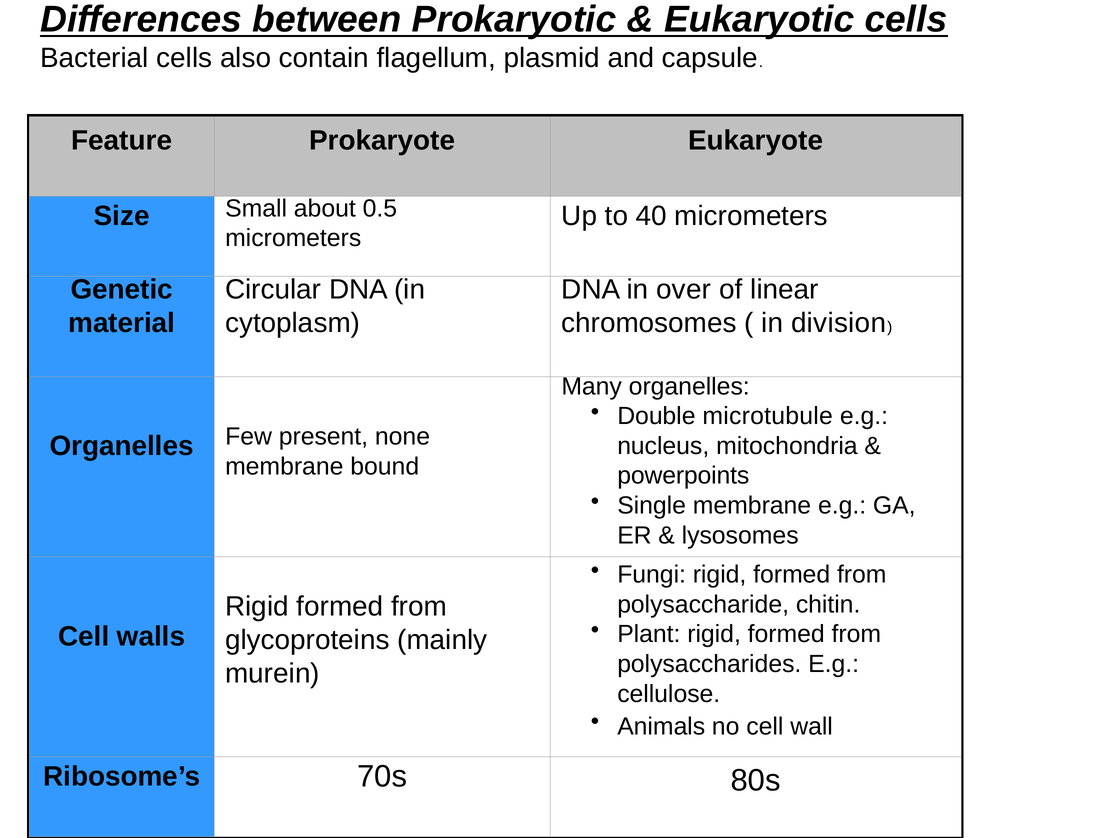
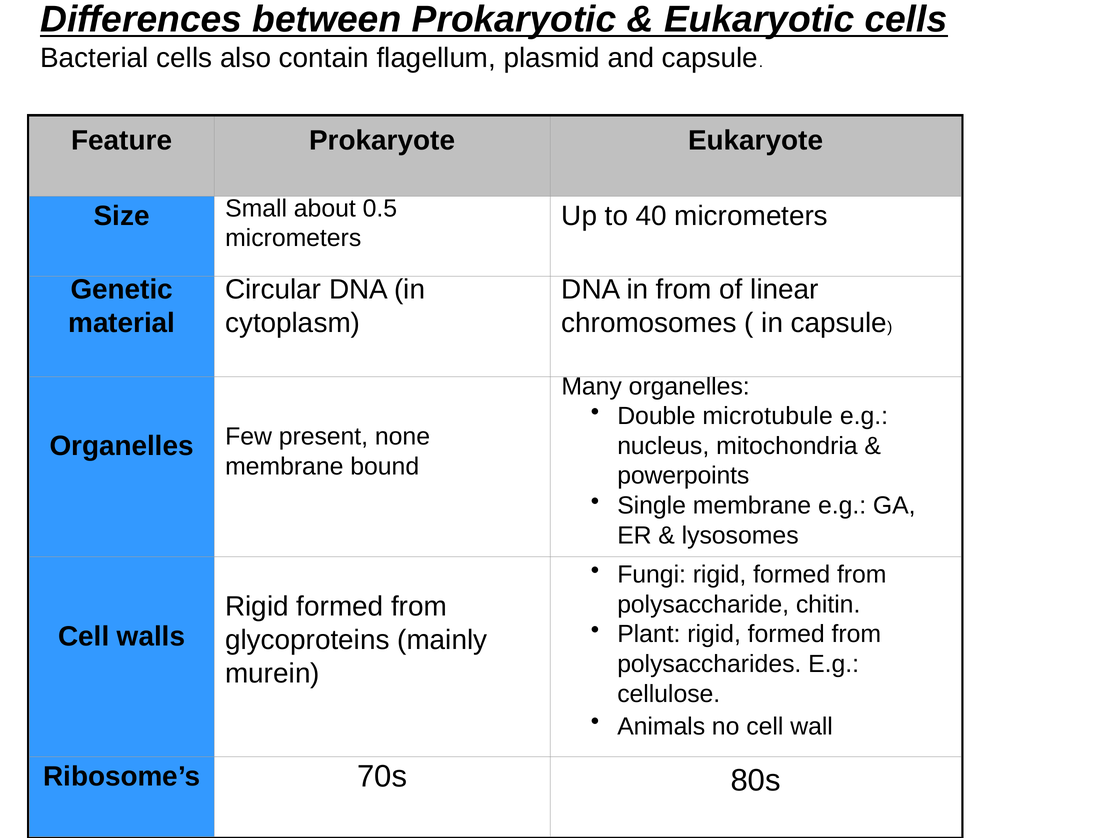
in over: over -> from
in division: division -> capsule
